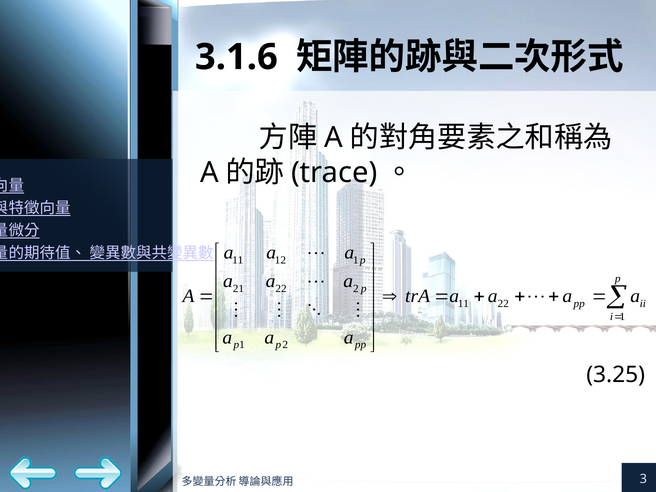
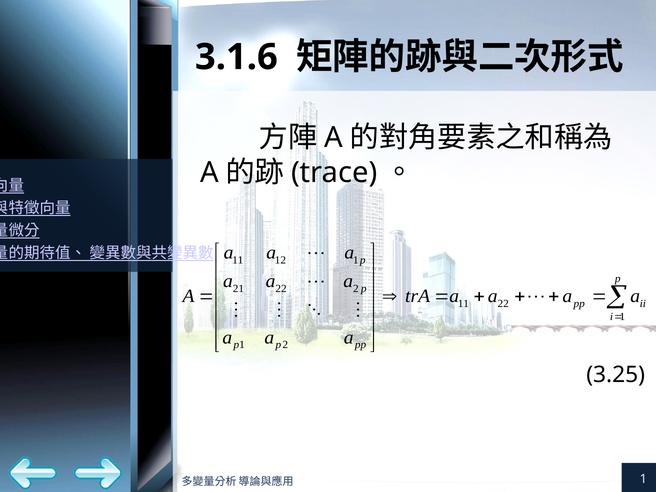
3 at (643, 479): 3 -> 1
